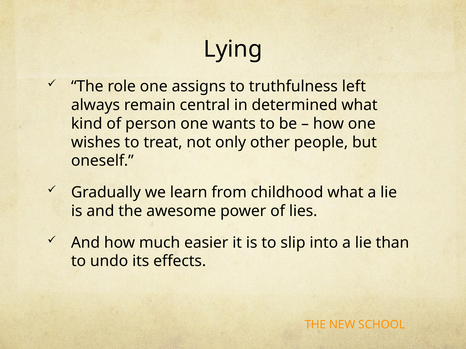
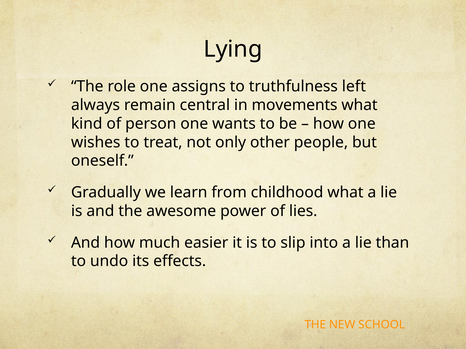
determined: determined -> movements
